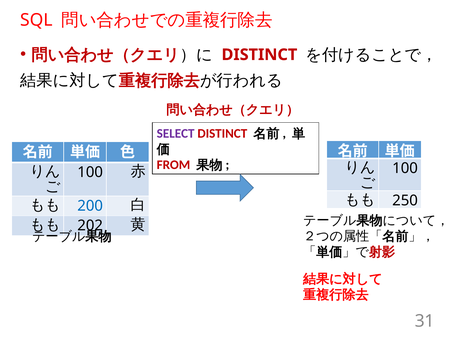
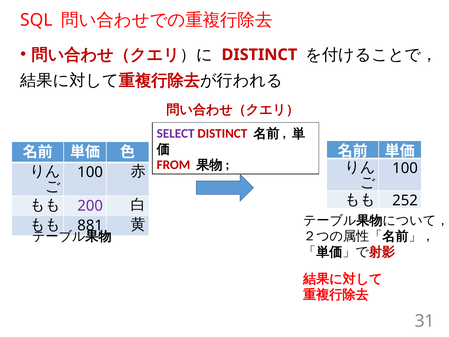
250: 250 -> 252
200 colour: blue -> purple
202: 202 -> 881
